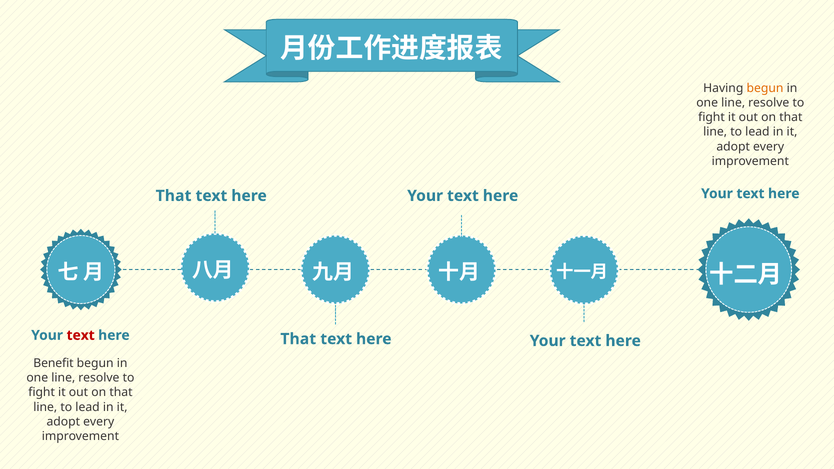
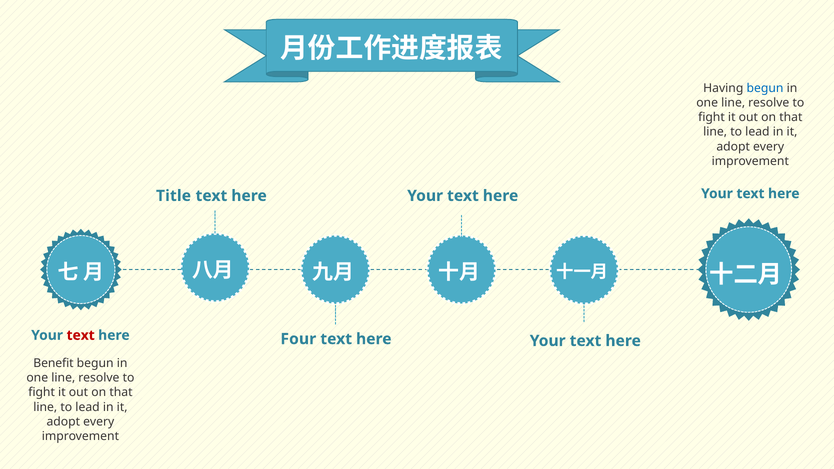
begun at (765, 88) colour: orange -> blue
That at (174, 196): That -> Title
That at (298, 339): That -> Four
